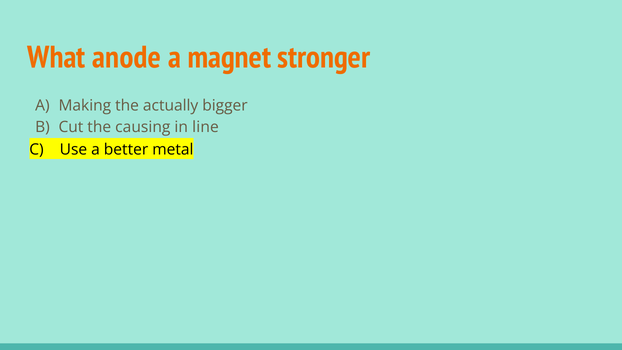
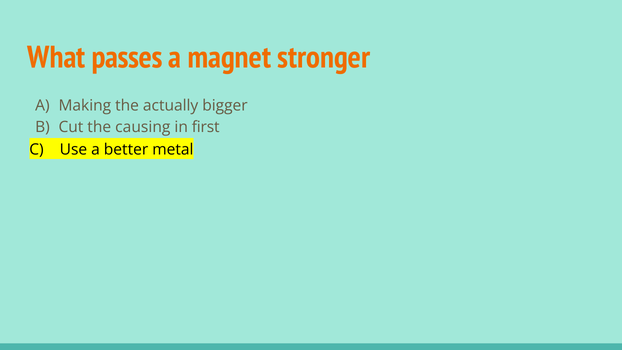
anode: anode -> passes
line: line -> first
